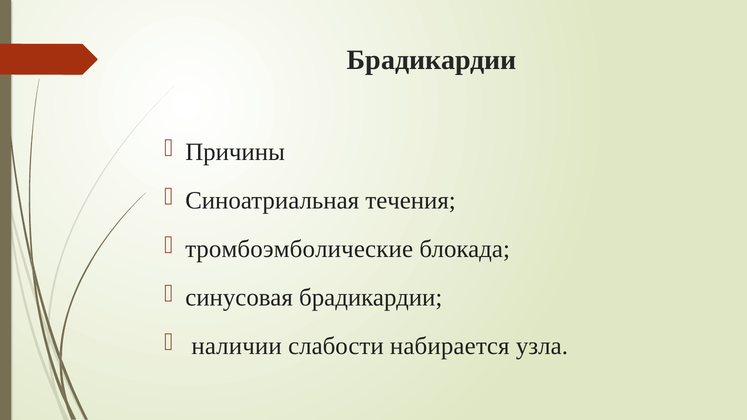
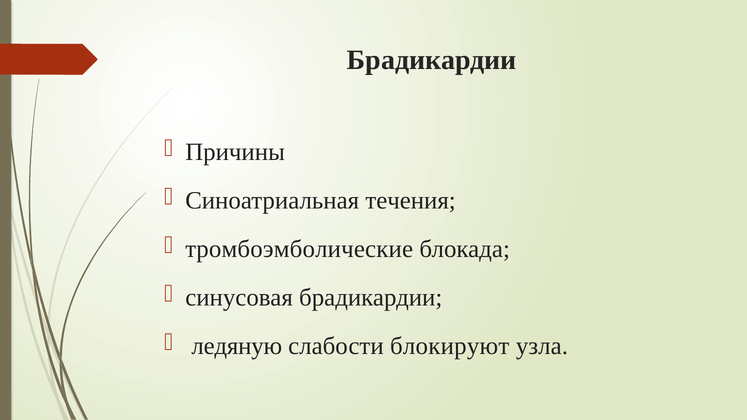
наличии: наличии -> ледяную
набирается: набирается -> блокируют
